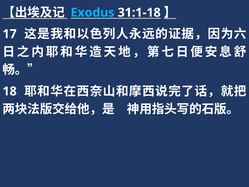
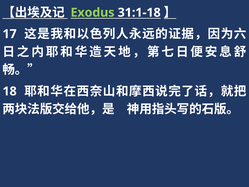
Exodus colour: light blue -> light green
